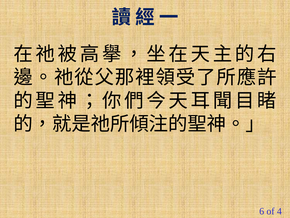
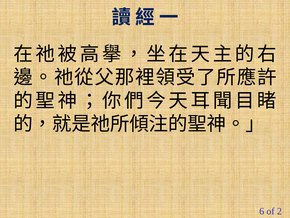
4: 4 -> 2
